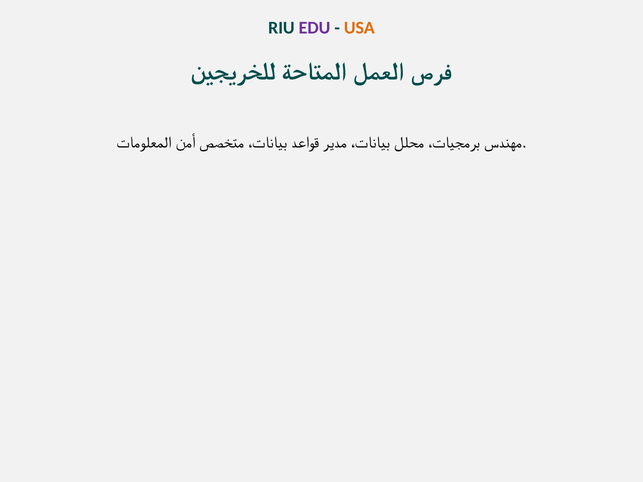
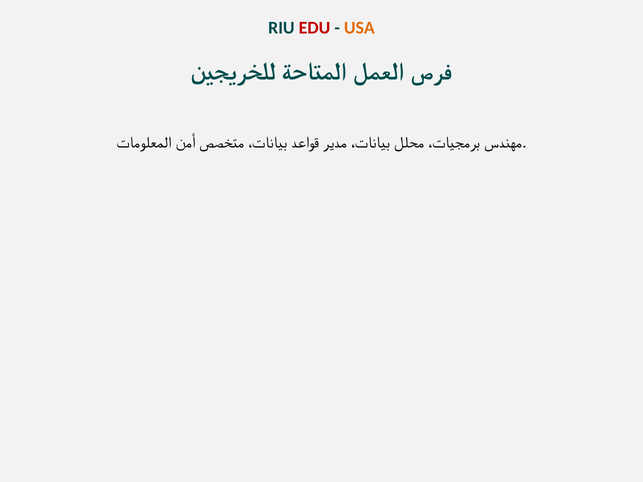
EDU colour: purple -> red
